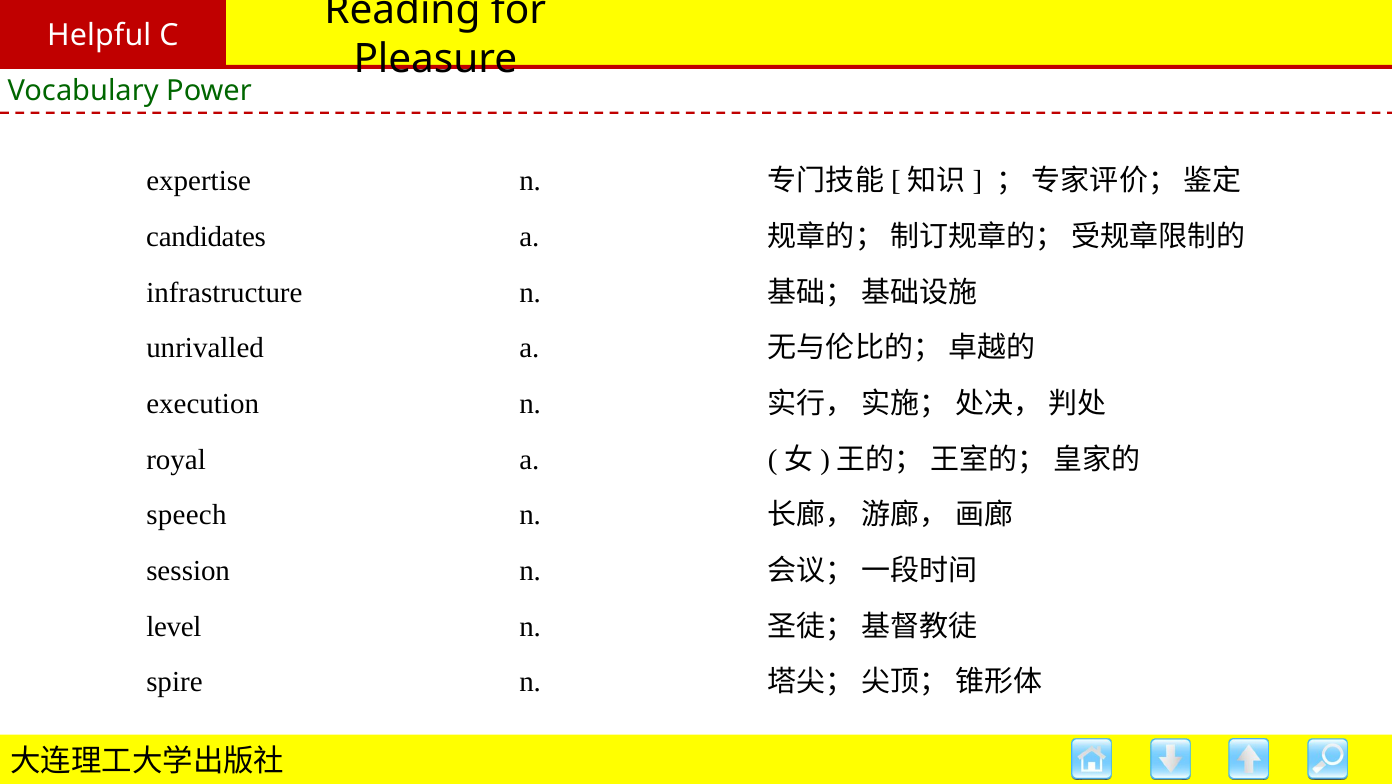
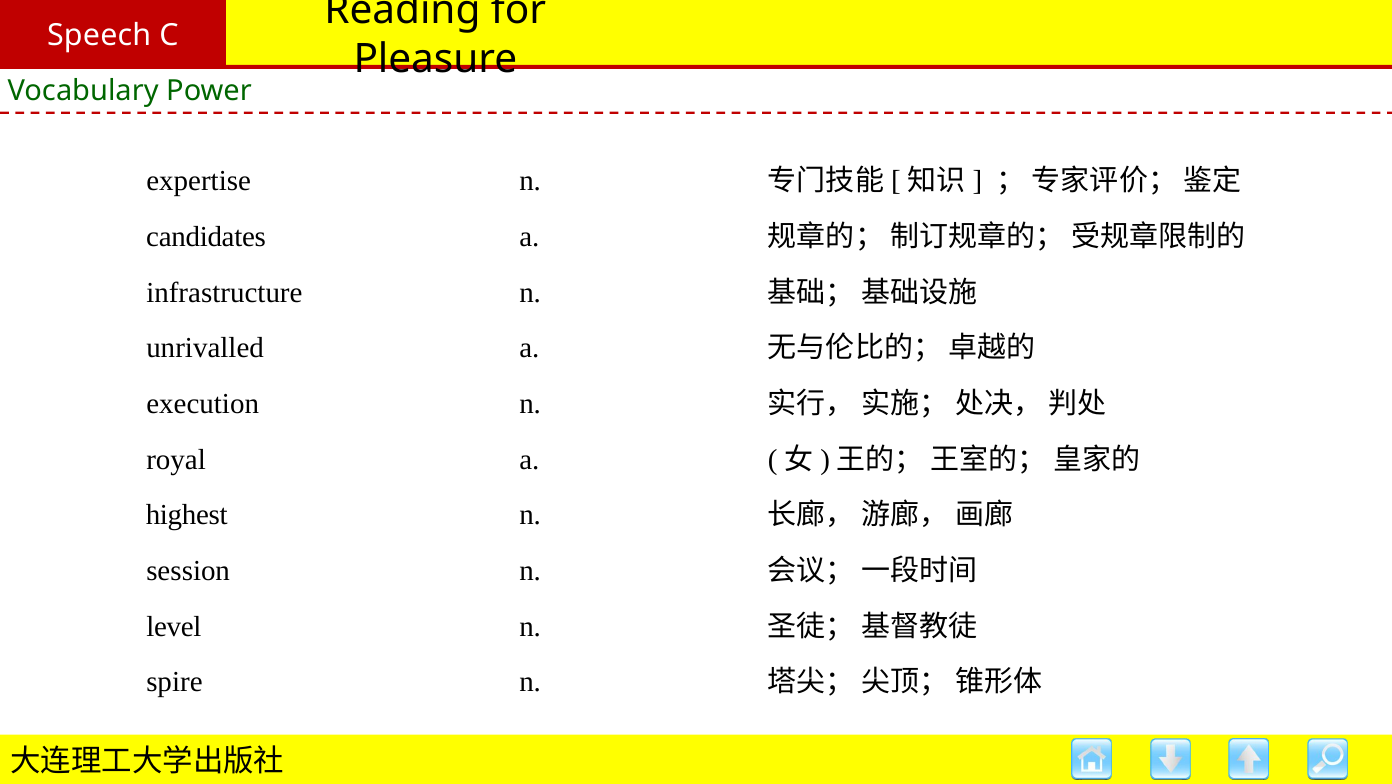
Helpful: Helpful -> Speech
speech: speech -> highest
